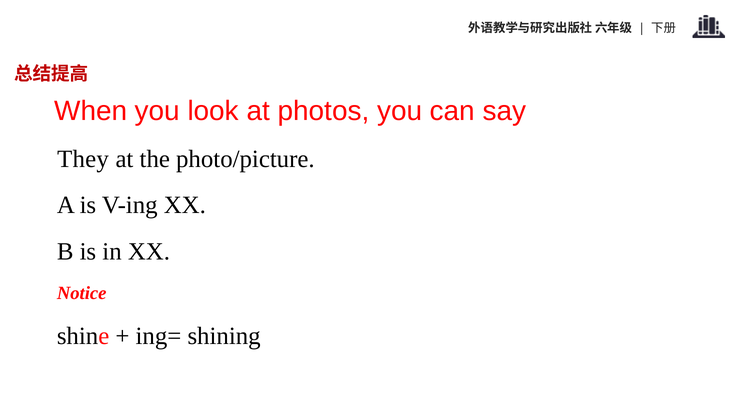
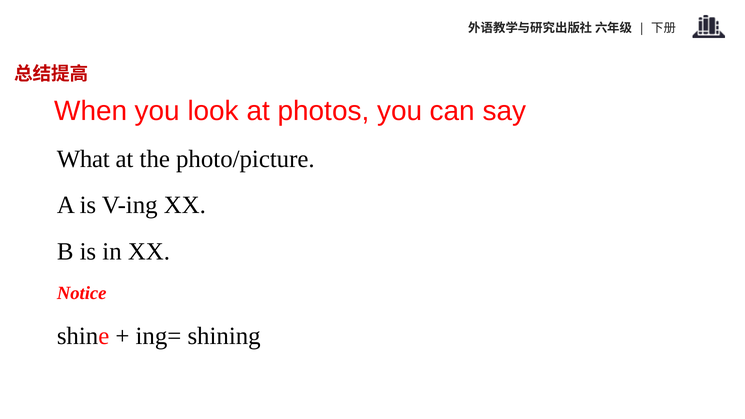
They: They -> What
